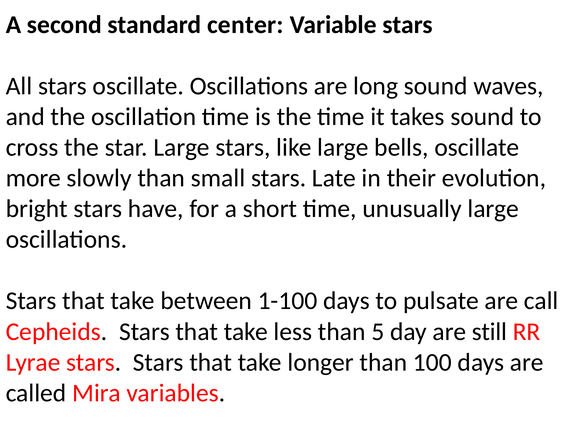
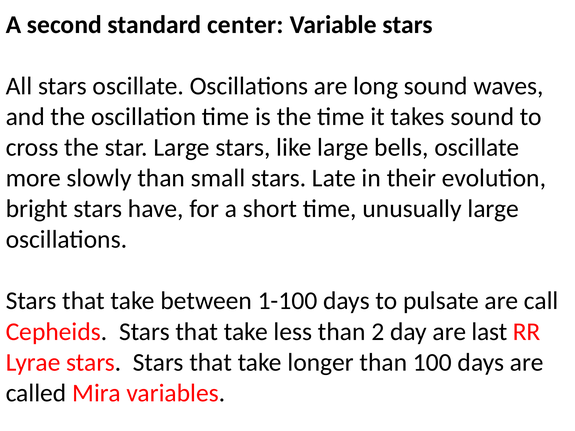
5: 5 -> 2
still: still -> last
